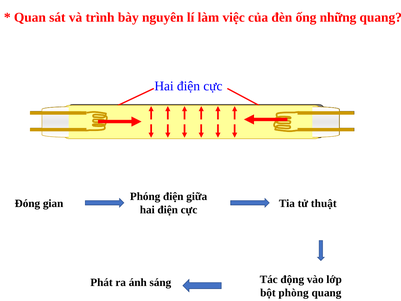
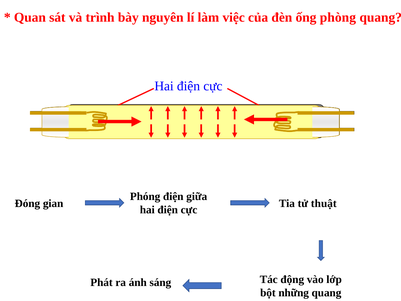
những: những -> phòng
phòng: phòng -> những
